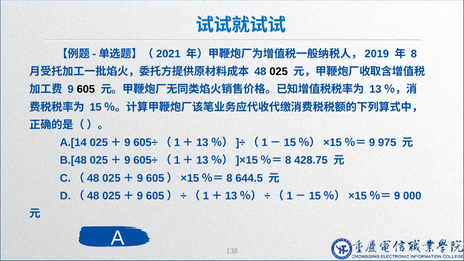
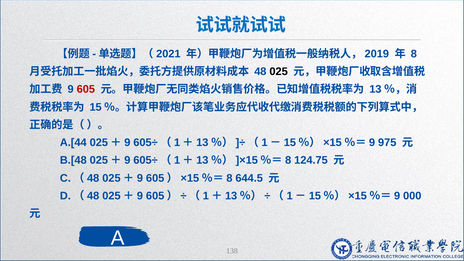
605 colour: black -> red
A.[14: A.[14 -> A.[44
428.75: 428.75 -> 124.75
